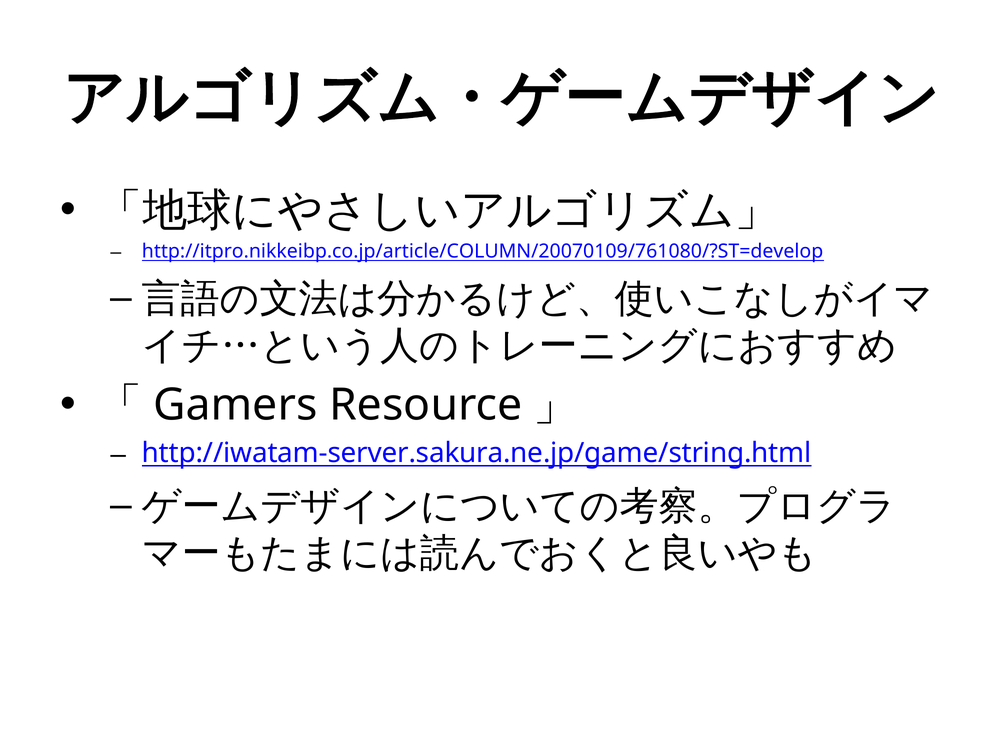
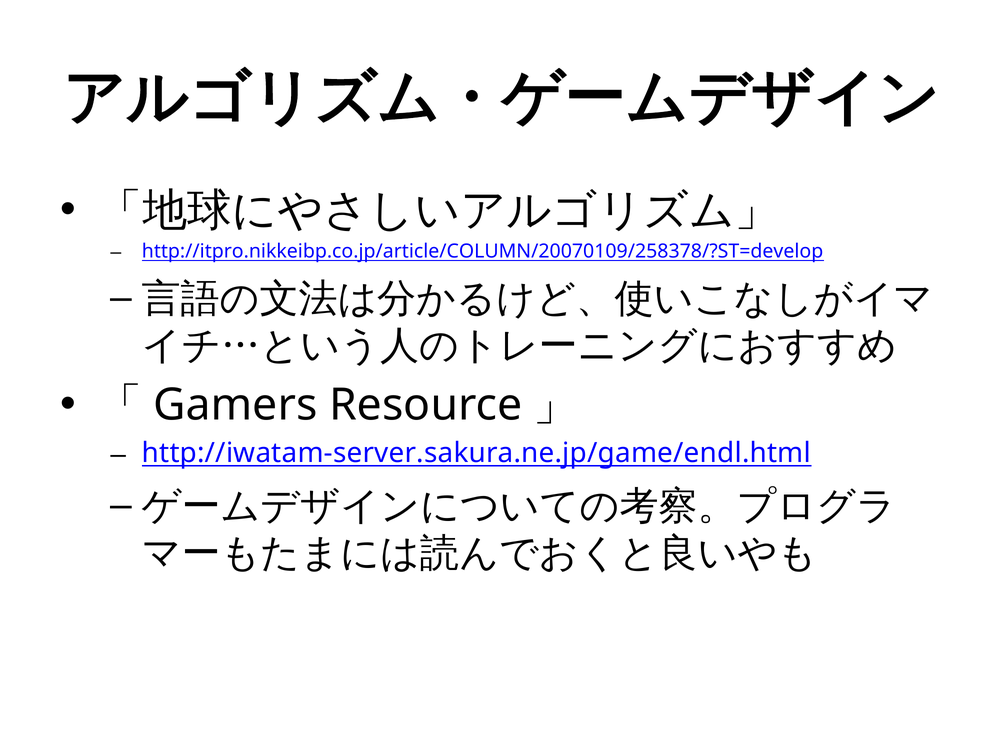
http://itpro.nikkeibp.co.jp/article/COLUMN/20070109/761080/?ST=develop: http://itpro.nikkeibp.co.jp/article/COLUMN/20070109/761080/?ST=develop -> http://itpro.nikkeibp.co.jp/article/COLUMN/20070109/258378/?ST=develop
http://iwatam-server.sakura.ne.jp/game/string.html: http://iwatam-server.sakura.ne.jp/game/string.html -> http://iwatam-server.sakura.ne.jp/game/endl.html
